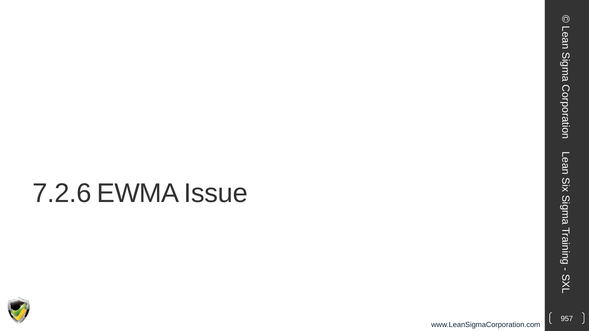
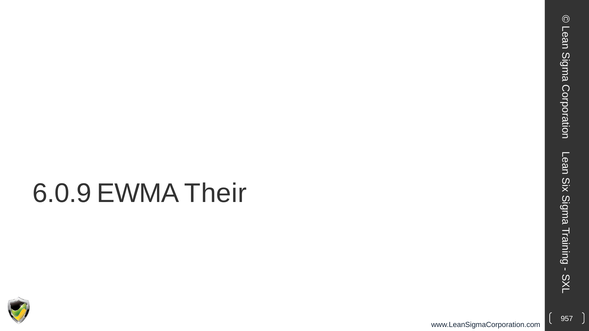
7.2.6: 7.2.6 -> 6.0.9
Issue: Issue -> Their
